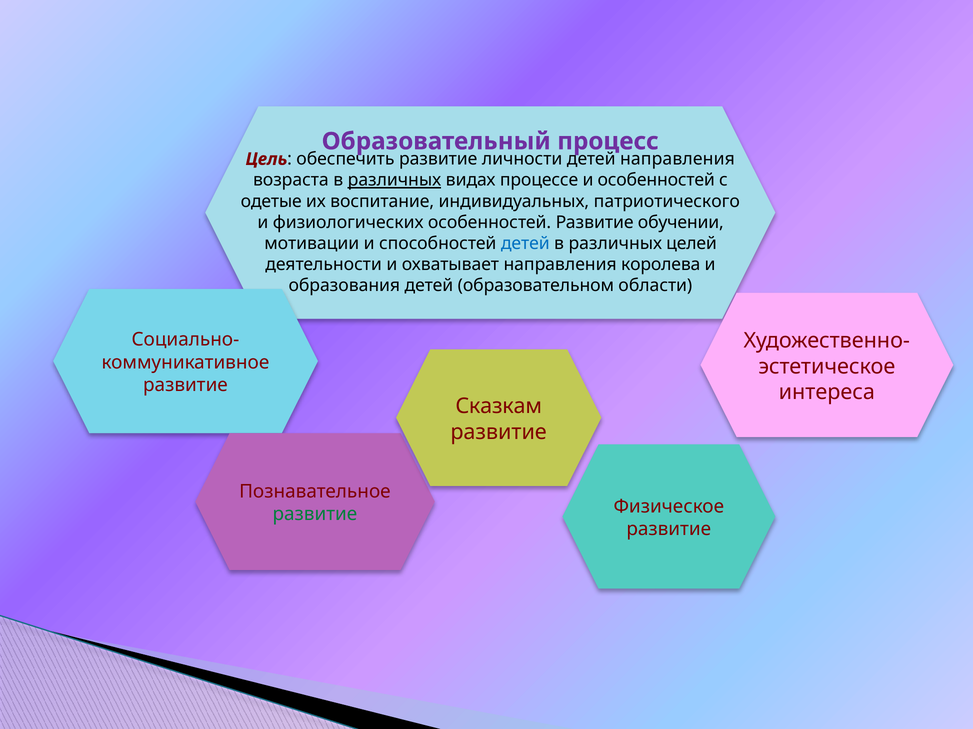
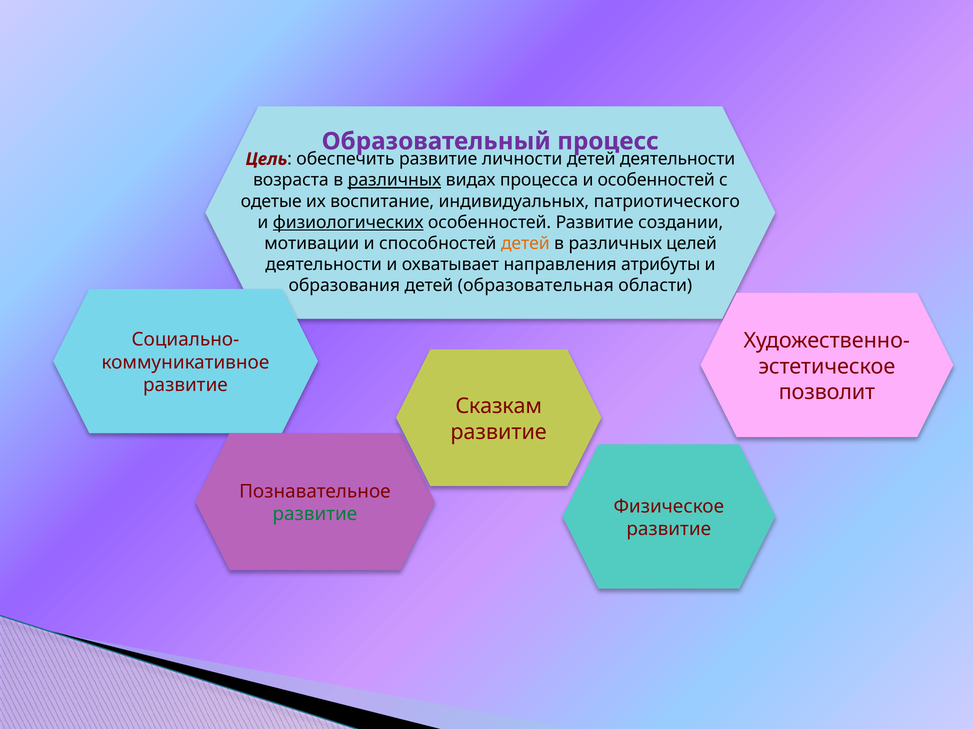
направления at (677, 159): направления -> деятельности
процессе: процессе -> процесса
физиологических underline: none -> present
обучении: обучении -> создании
детей at (525, 244) colour: blue -> orange
королева: королева -> атрибуты
образовательном: образовательном -> образовательная
интереса: интереса -> позволит
